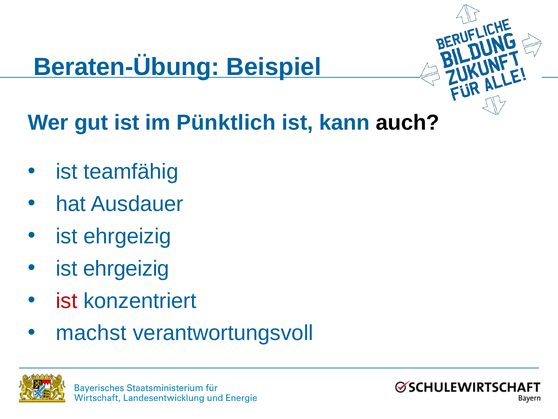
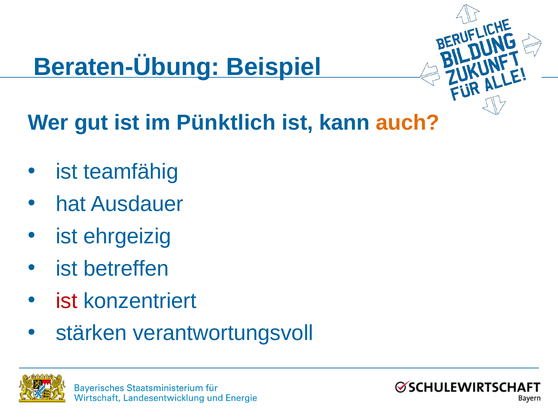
auch colour: black -> orange
ehrgeizig at (126, 268): ehrgeizig -> betreffen
machst: machst -> stärken
